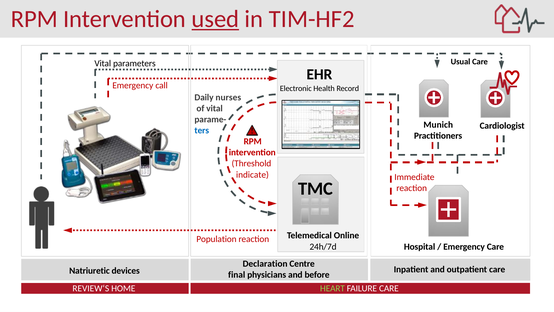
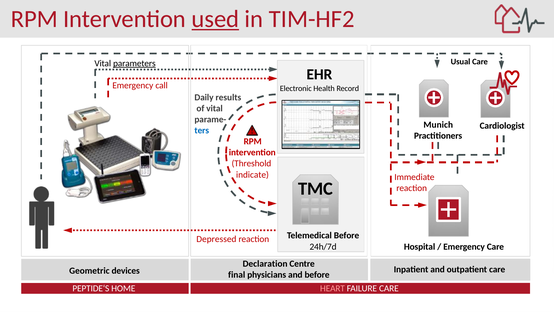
parameters underline: none -> present
nurses: nurses -> results
Telemedical Online: Online -> Before
Population: Population -> Depressed
Natriuretic: Natriuretic -> Geometric
REVIEW‘S: REVIEW‘S -> PEPTIDE‘S
HEART colour: light green -> pink
